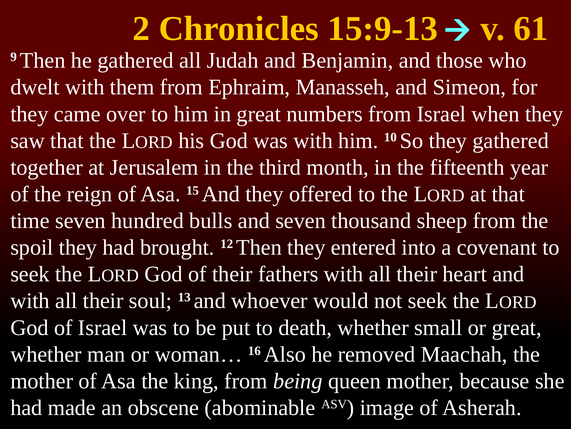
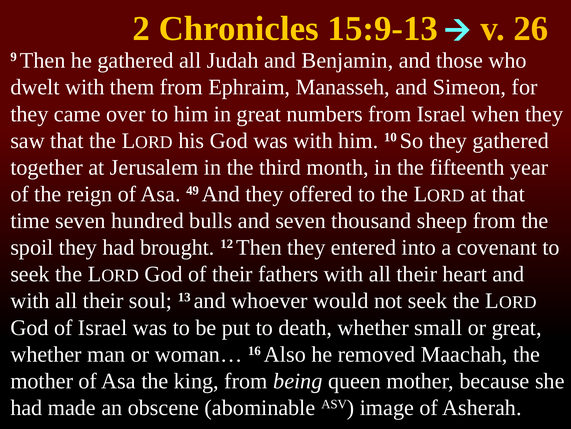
61: 61 -> 26
15: 15 -> 49
